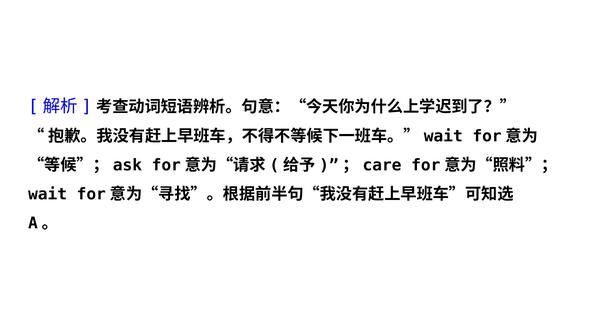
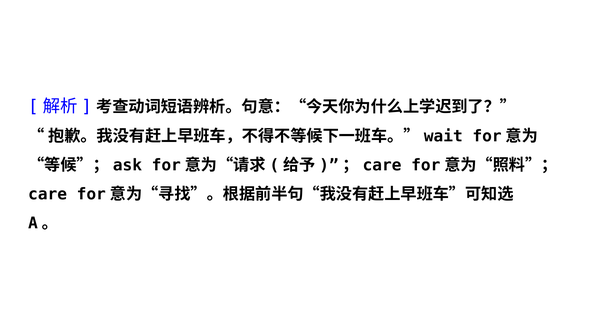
wait at (48, 194): wait -> care
